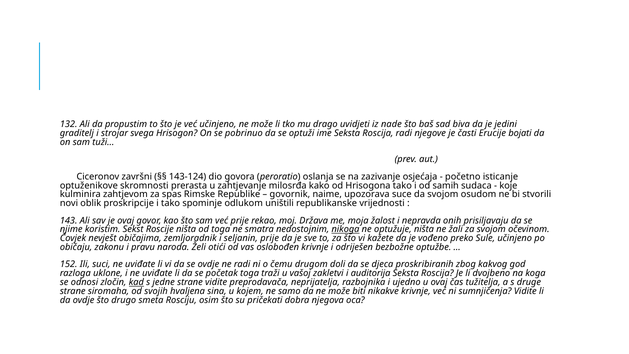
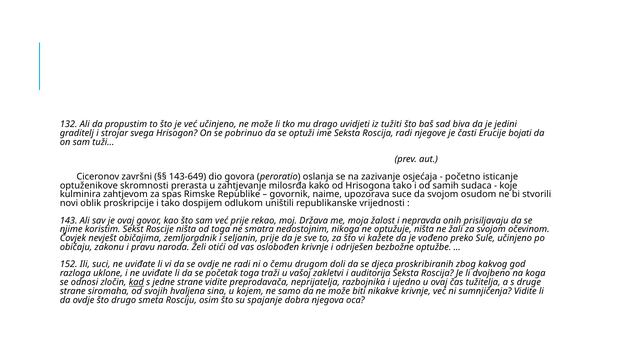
nade: nade -> tužiti
143-124: 143-124 -> 143-649
spominje: spominje -> dospijem
nikoga underline: present -> none
pričekati: pričekati -> spajanje
